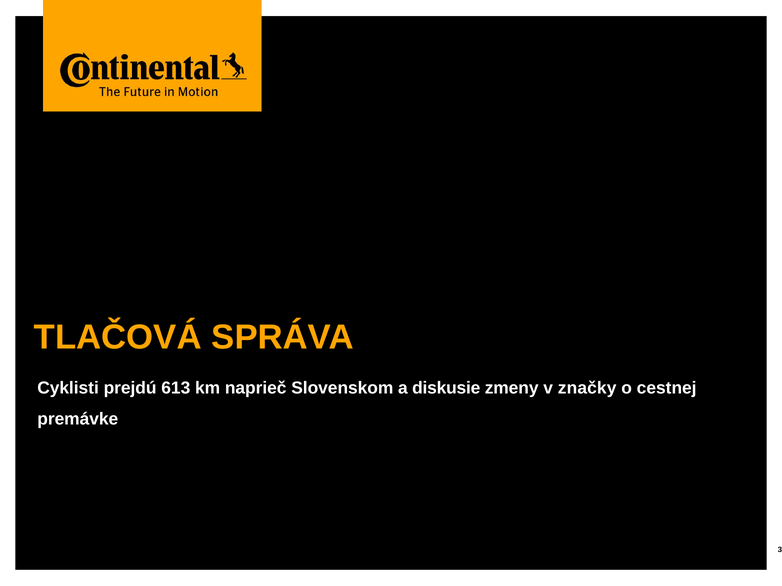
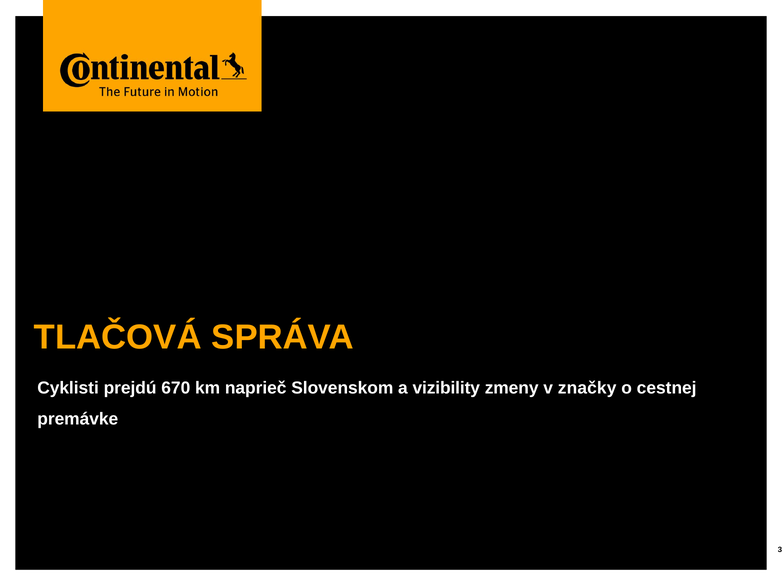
613: 613 -> 670
diskusie: diskusie -> vizibility
